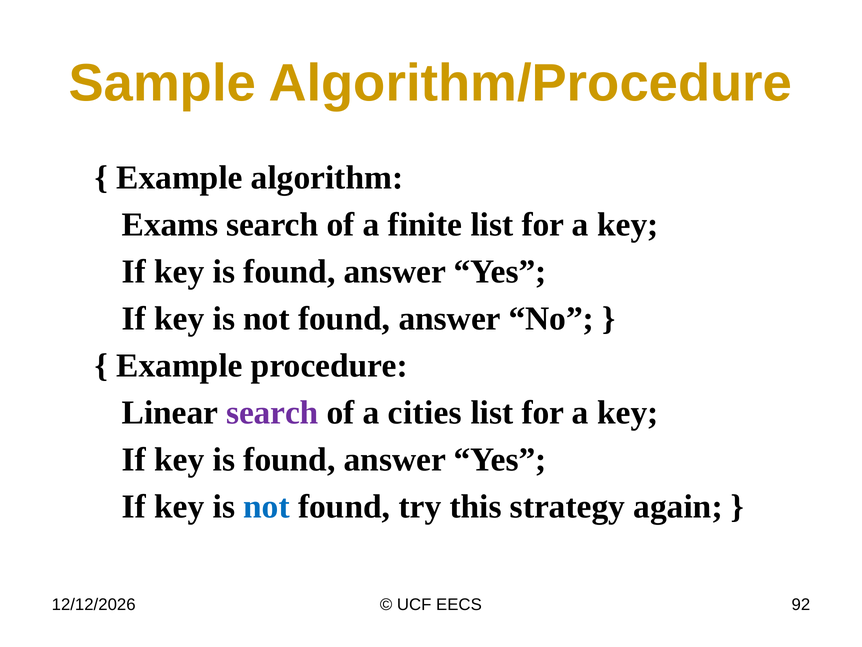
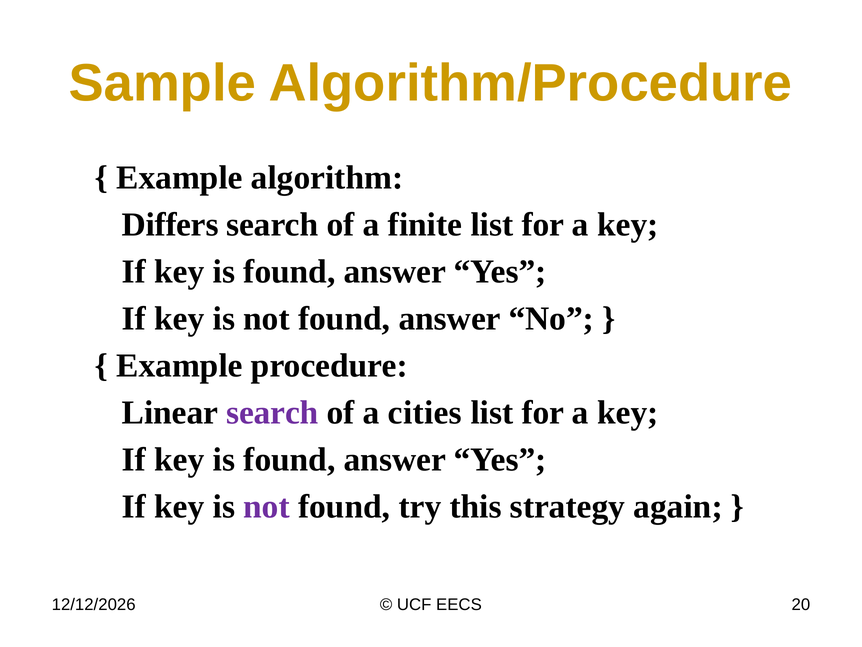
Exams: Exams -> Differs
not at (267, 506) colour: blue -> purple
92: 92 -> 20
